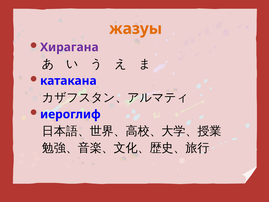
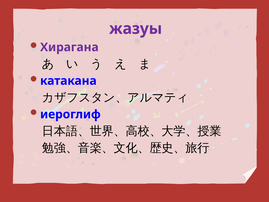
жазуы colour: orange -> purple
